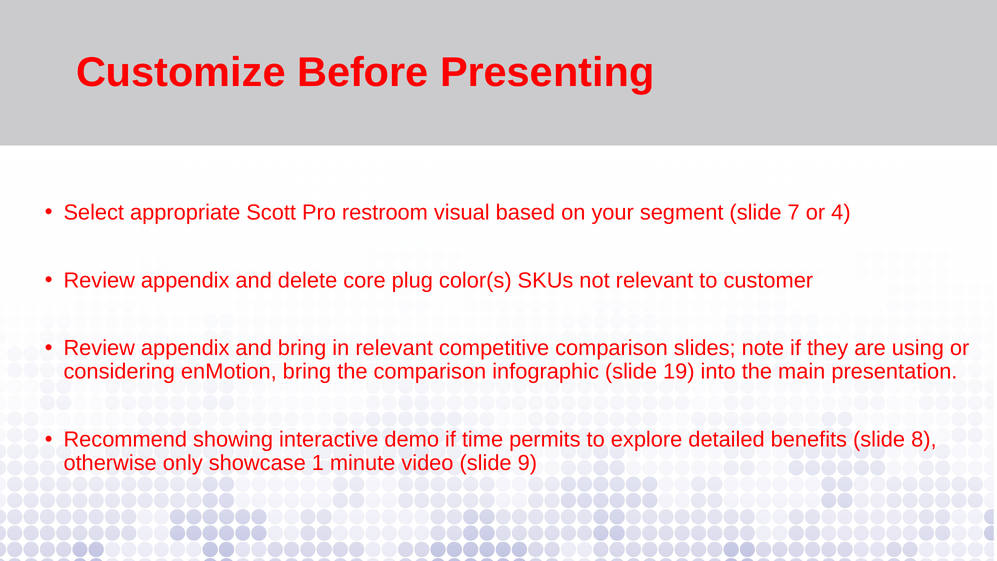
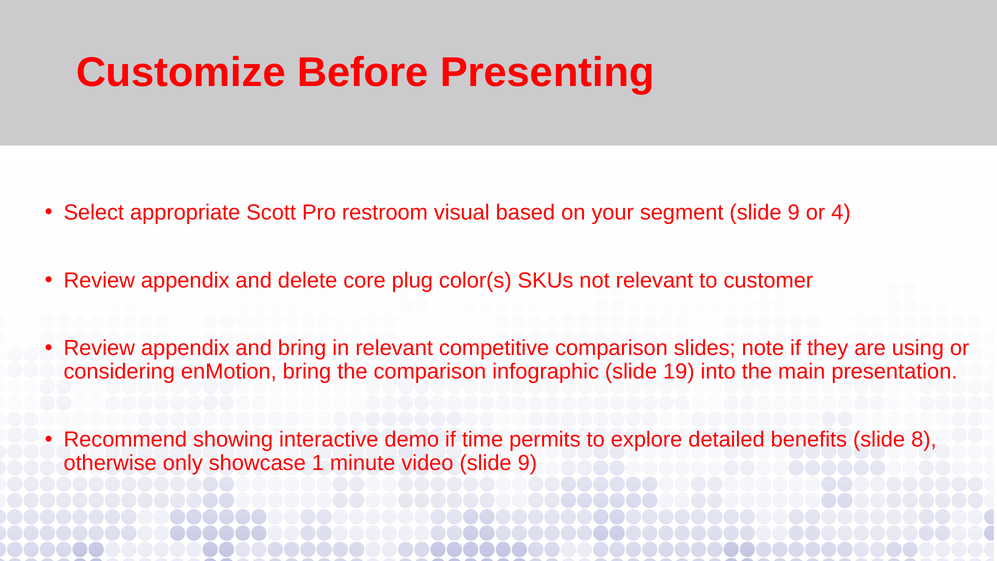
segment slide 7: 7 -> 9
